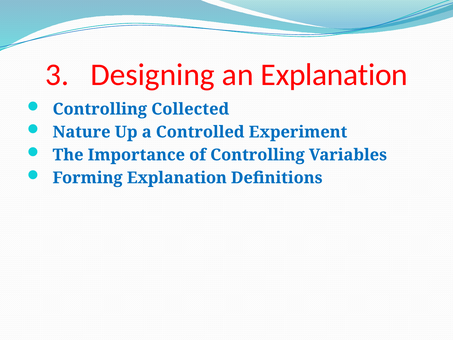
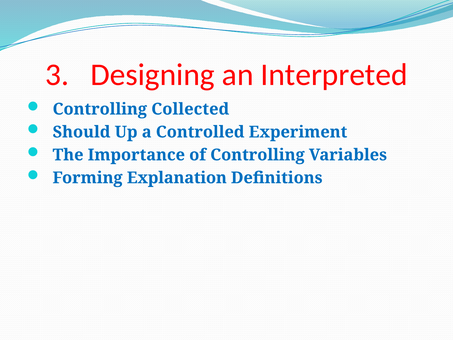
an Explanation: Explanation -> Interpreted
Nature: Nature -> Should
